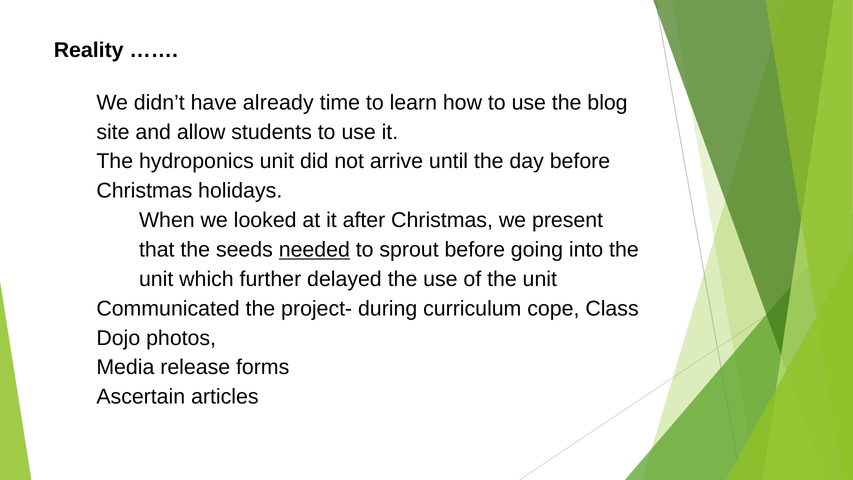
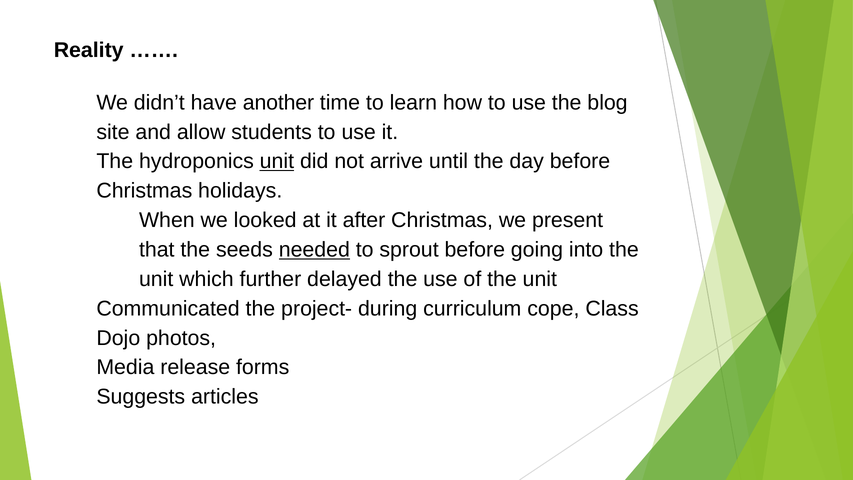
already: already -> another
unit at (277, 161) underline: none -> present
Ascertain: Ascertain -> Suggests
